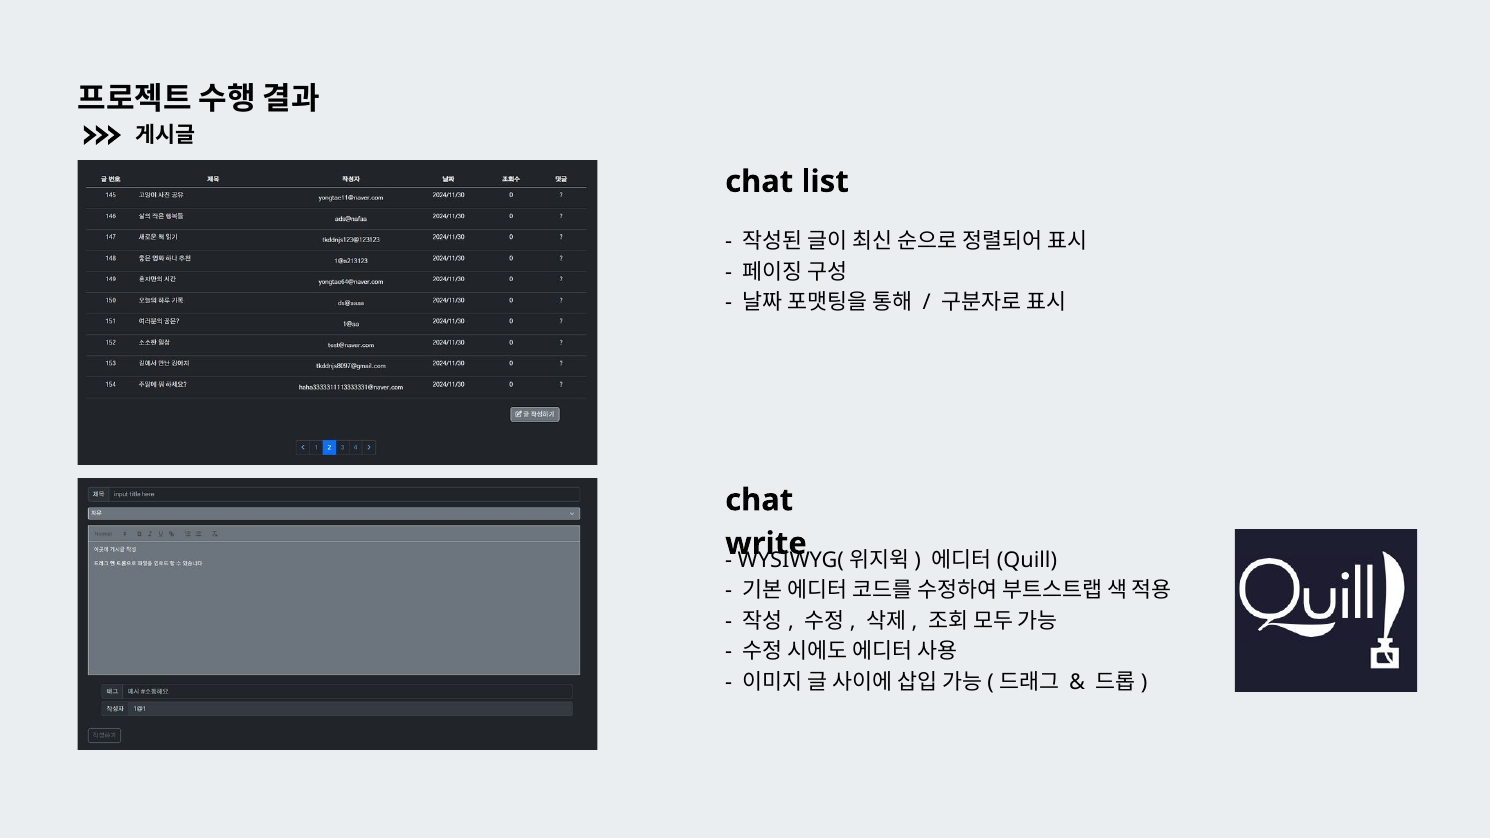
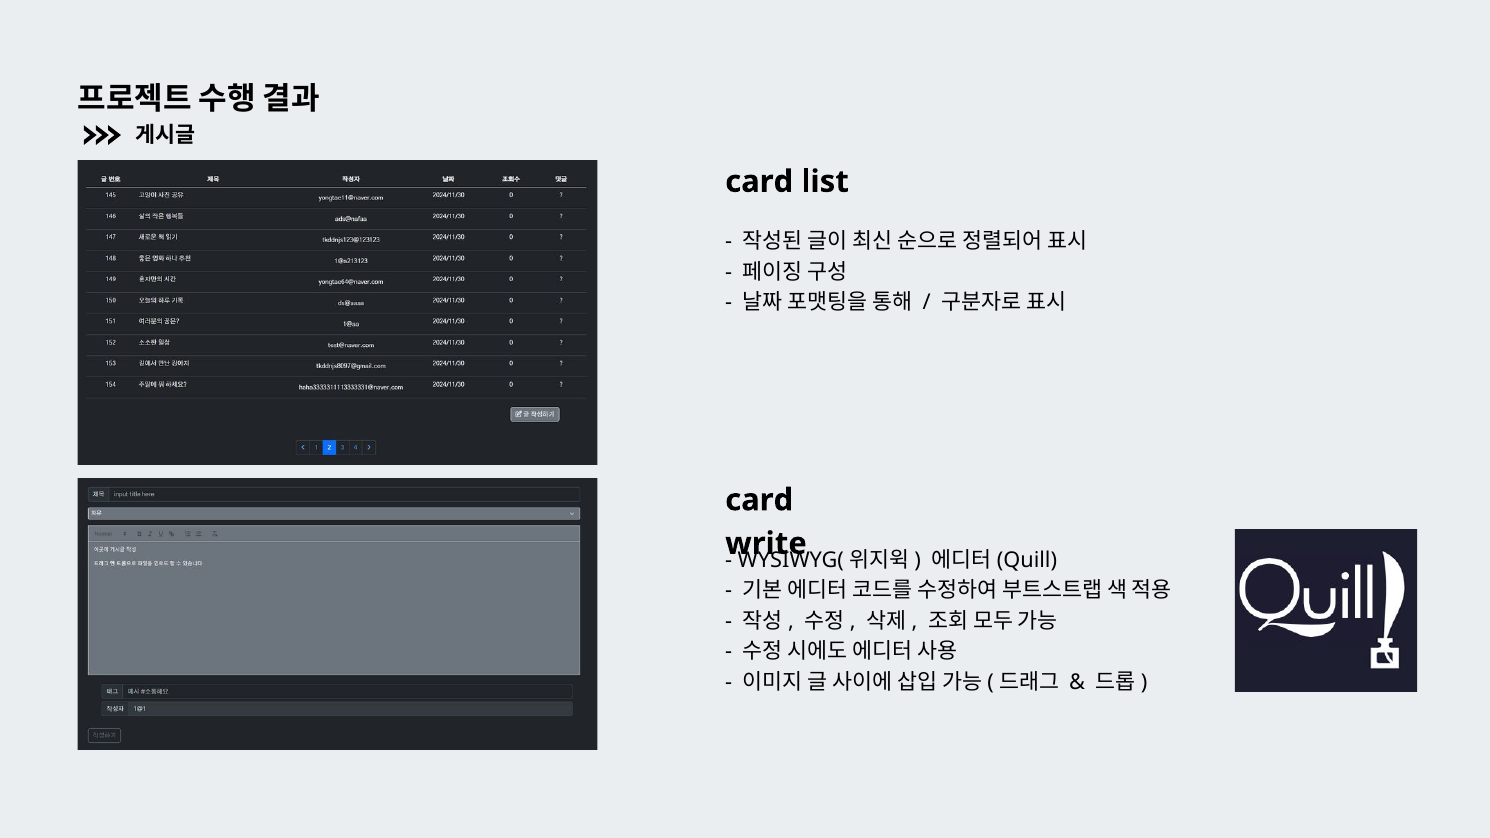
chat at (759, 182): chat -> card
chat at (759, 500): chat -> card
